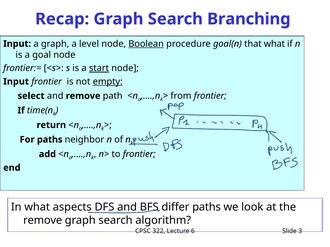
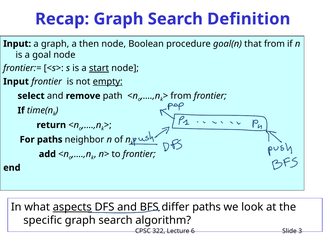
Branching: Branching -> Definition
level: level -> then
Boolean underline: present -> none
that what: what -> from
aspects underline: none -> present
remove at (43, 221): remove -> specific
